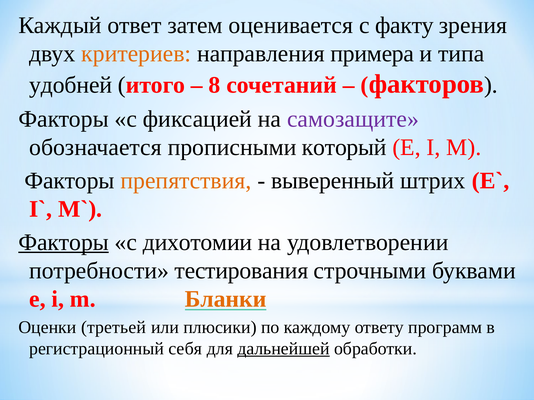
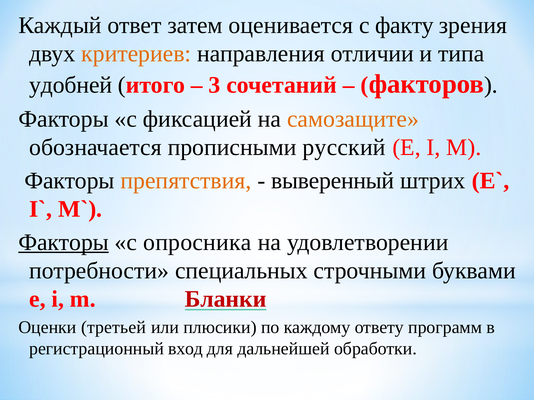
примера: примера -> отличии
8: 8 -> 3
самозащите colour: purple -> orange
который: который -> русский
дихотомии: дихотомии -> опросника
тестирования: тестирования -> специальных
Бланки colour: orange -> red
себя: себя -> вход
дальнейшей underline: present -> none
